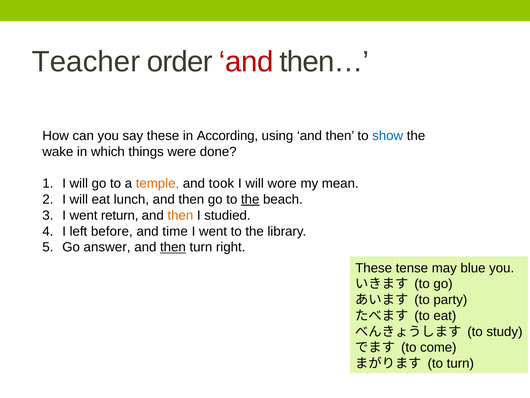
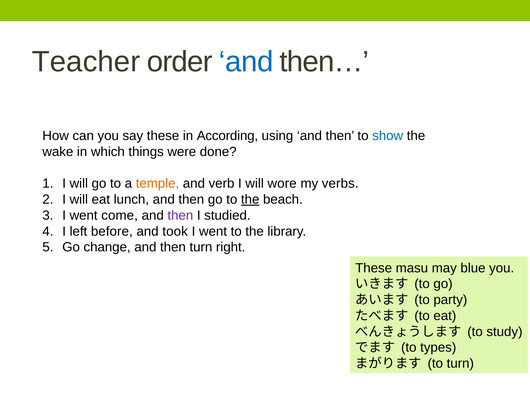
and at (246, 62) colour: red -> blue
took: took -> verb
mean: mean -> verbs
return: return -> come
then at (180, 215) colour: orange -> purple
time: time -> took
answer: answer -> change
then at (173, 247) underline: present -> none
tense: tense -> masu
come: come -> types
